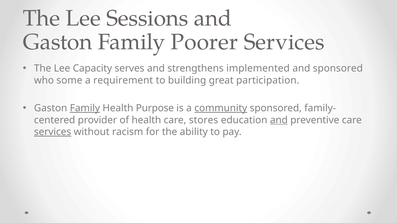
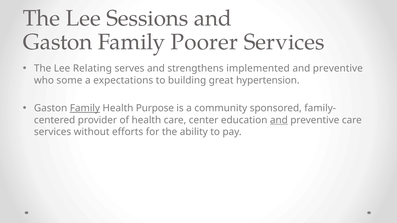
Capacity: Capacity -> Relating
sponsored at (338, 69): sponsored -> preventive
requirement: requirement -> expectations
participation: participation -> hypertension
community underline: present -> none
stores: stores -> center
services at (53, 132) underline: present -> none
racism: racism -> efforts
